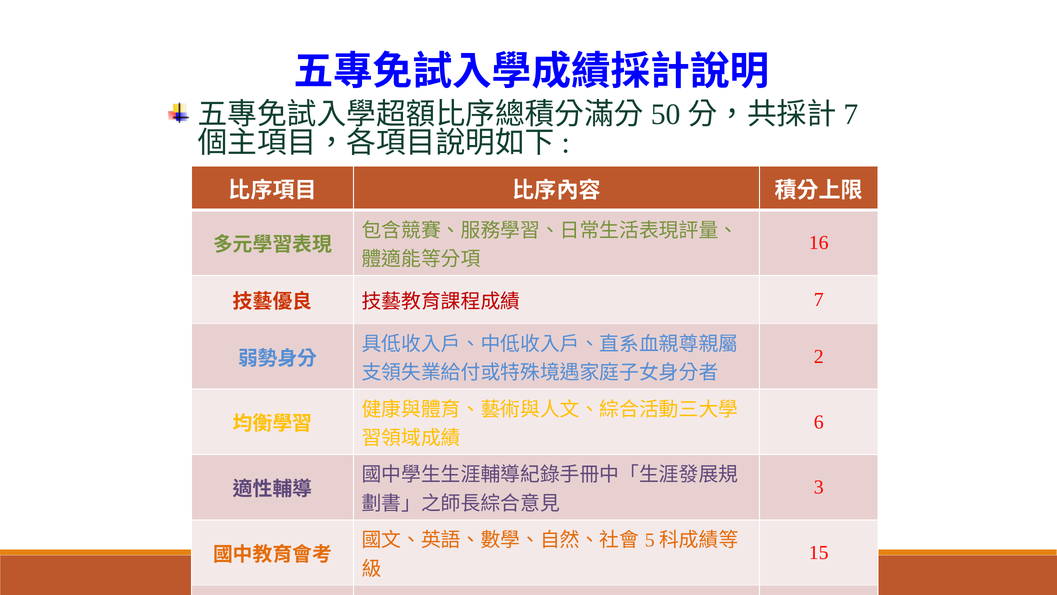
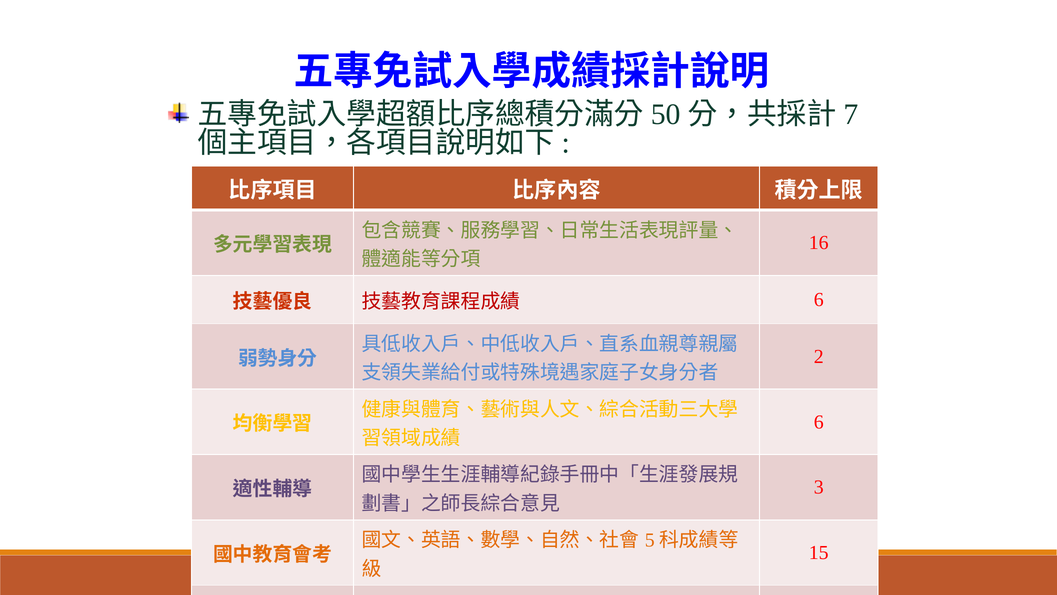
7 at (819, 300): 7 -> 6
